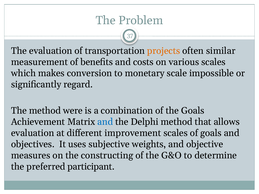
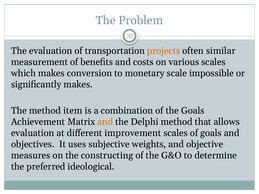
significantly regard: regard -> makes
were: were -> item
and at (105, 122) colour: blue -> orange
participant: participant -> ideological
